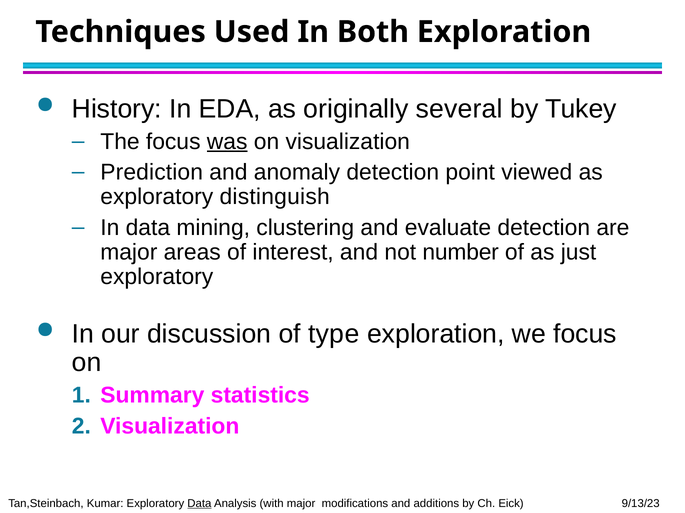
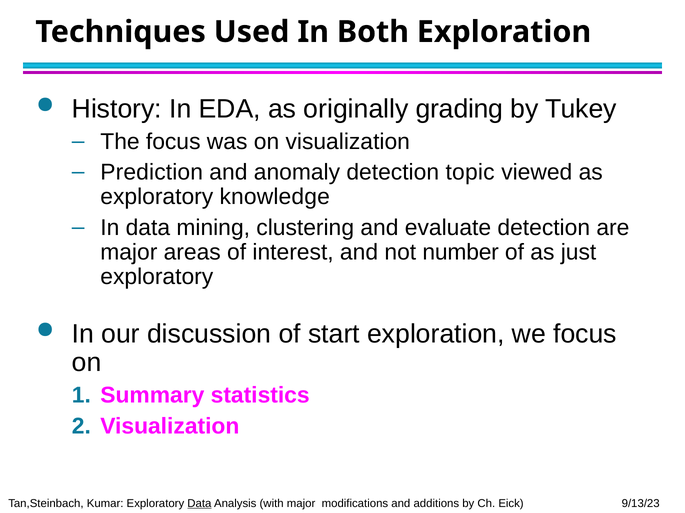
several: several -> grading
was underline: present -> none
point: point -> topic
distinguish: distinguish -> knowledge
type: type -> start
